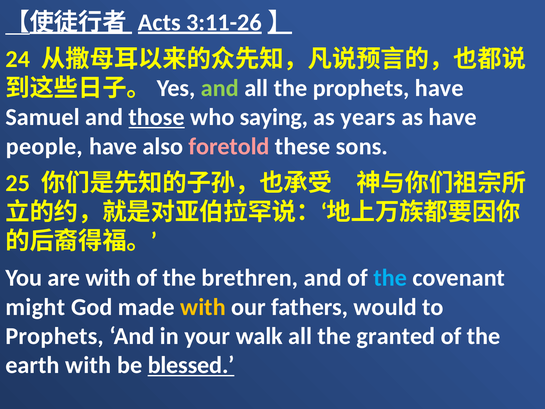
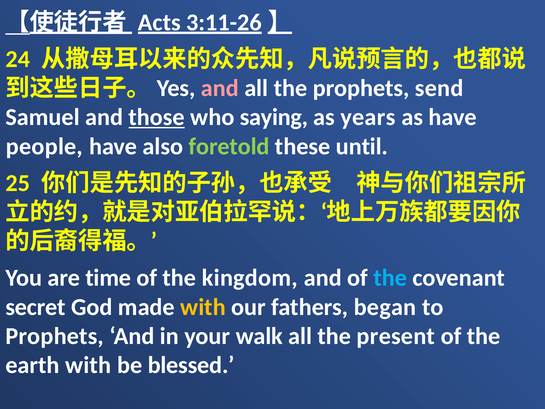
and at (220, 88) colour: light green -> pink
prophets have: have -> send
foretold colour: pink -> light green
sons: sons -> until
are with: with -> time
brethren: brethren -> kingdom
might: might -> secret
would: would -> began
granted: granted -> present
blessed underline: present -> none
